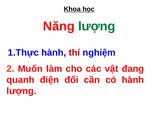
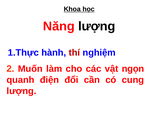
lượng at (97, 26) colour: green -> black
đang: đang -> ngọn
có hành: hành -> cung
